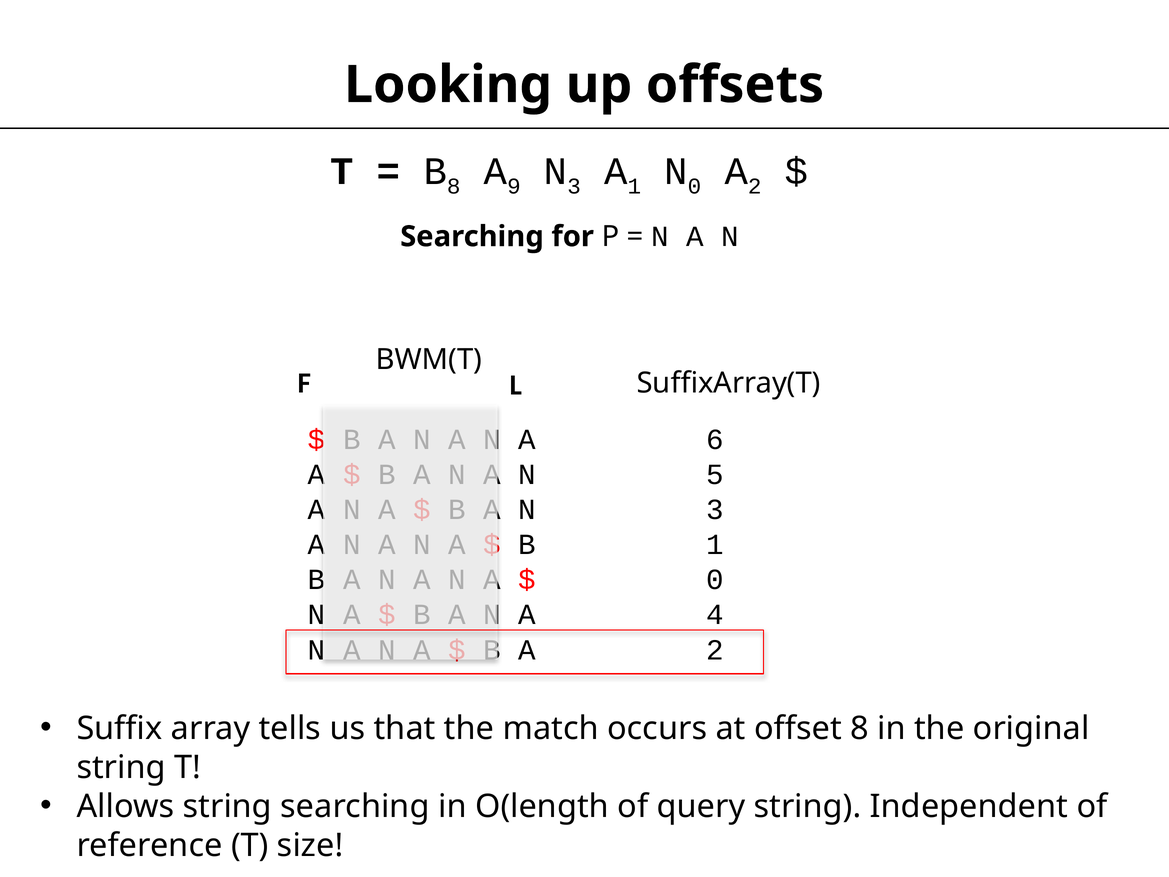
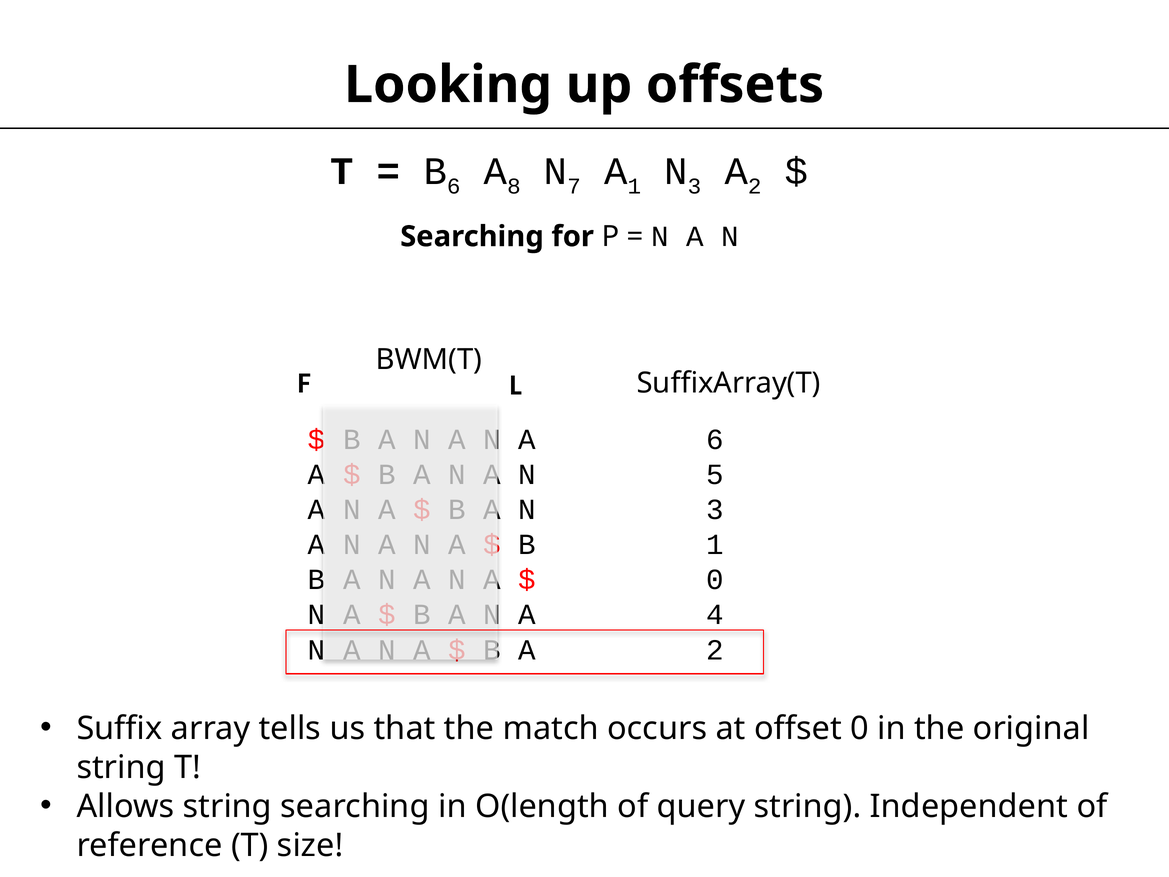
B 8: 8 -> 6
9: 9 -> 8
N 3: 3 -> 7
N 0: 0 -> 3
offset 8: 8 -> 0
